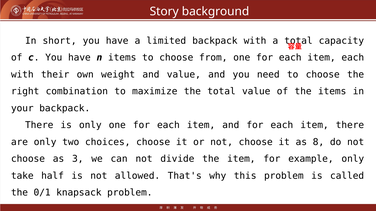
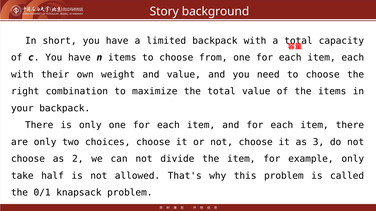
8: 8 -> 3
3: 3 -> 2
